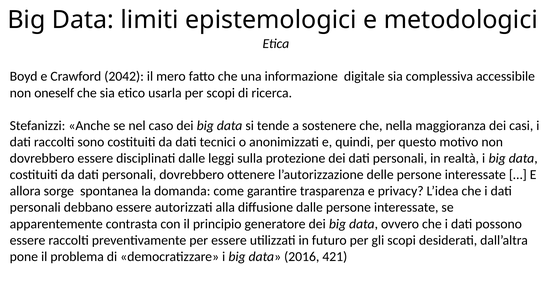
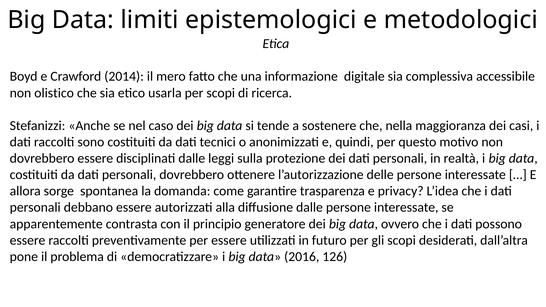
2042: 2042 -> 2014
oneself: oneself -> olistico
421: 421 -> 126
